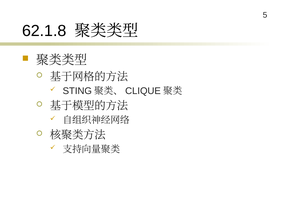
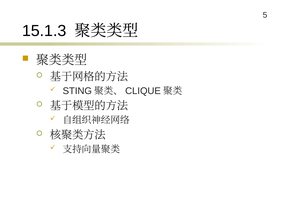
62.1.8: 62.1.8 -> 15.1.3
